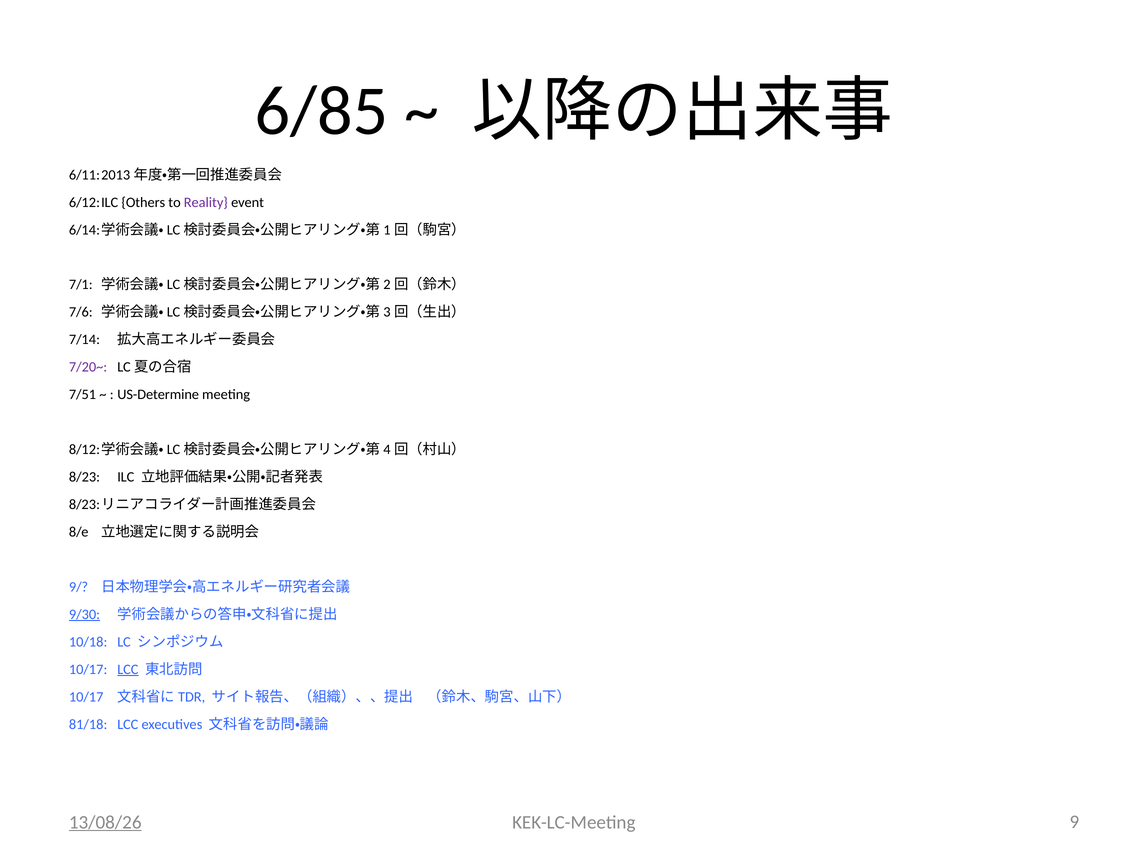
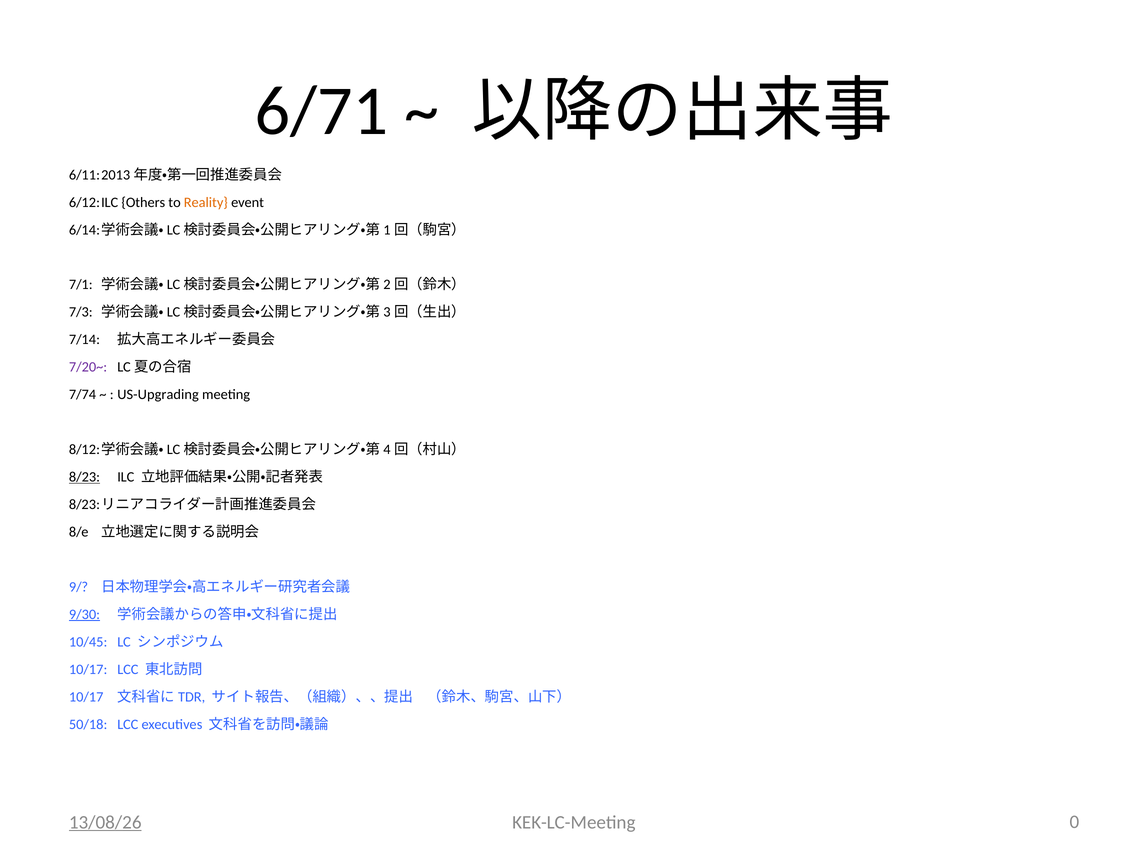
6/85: 6/85 -> 6/71
Reality colour: purple -> orange
7/6: 7/6 -> 7/3
7/51: 7/51 -> 7/74
US-Determine: US-Determine -> US-Upgrading
8/23 underline: none -> present
10/18: 10/18 -> 10/45
LCC at (128, 669) underline: present -> none
81/18: 81/18 -> 50/18
9: 9 -> 0
